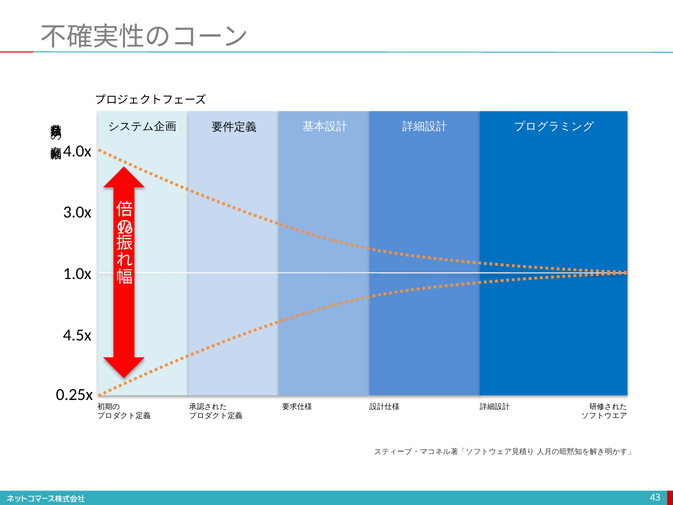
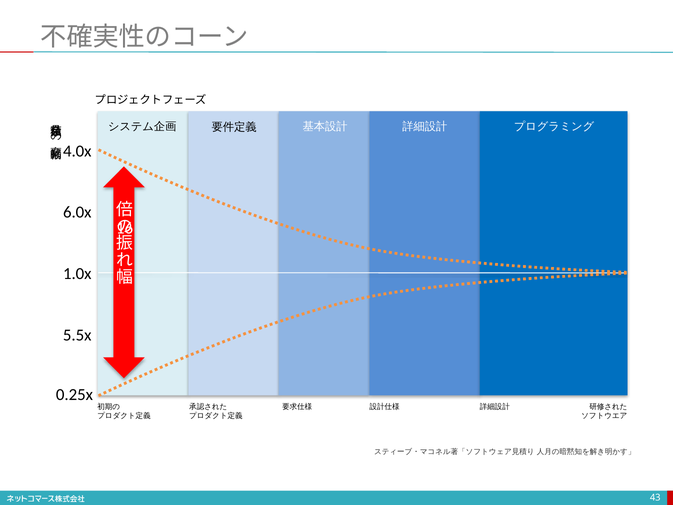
3.0x: 3.0x -> 6.0x
4.5x: 4.5x -> 5.5x
